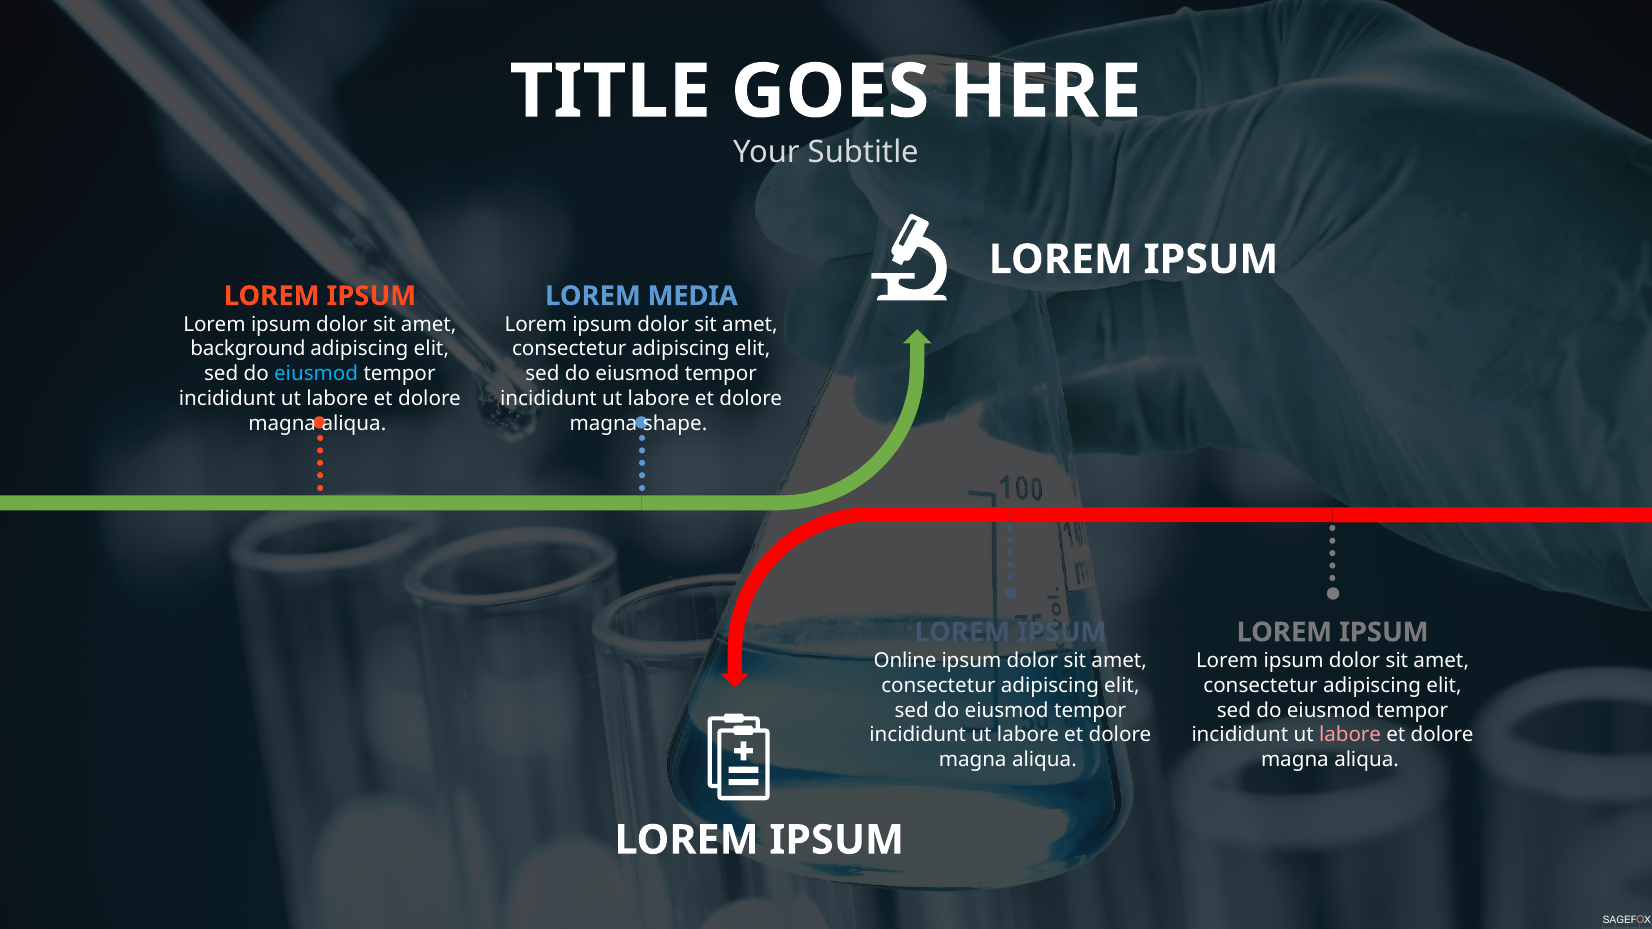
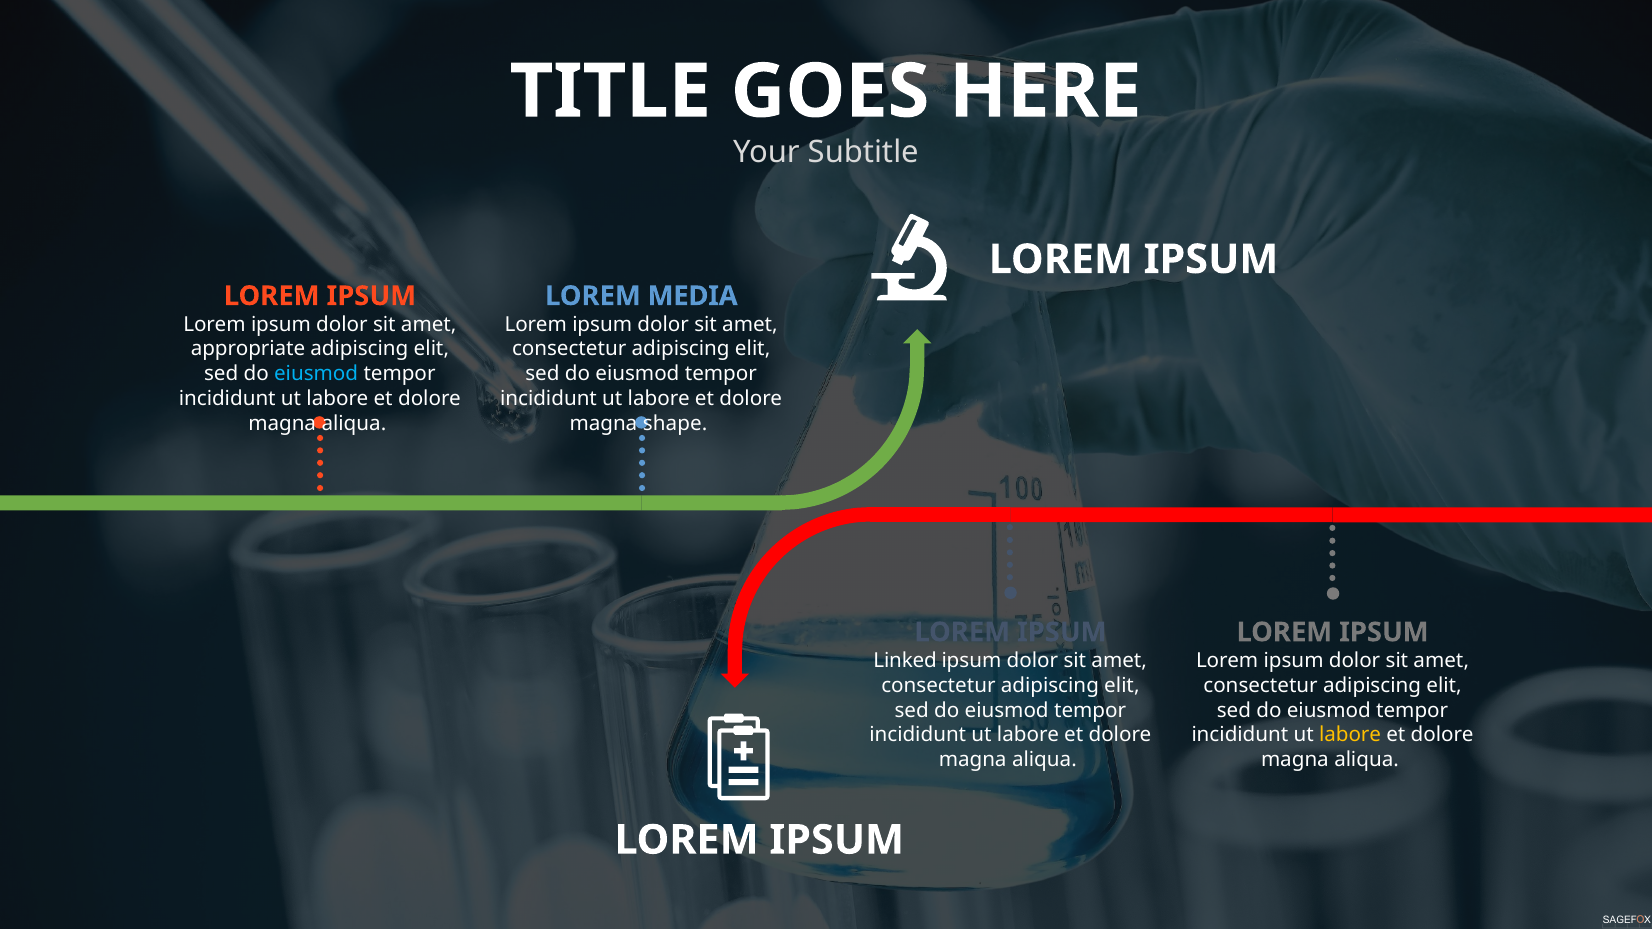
background: background -> appropriate
Online: Online -> Linked
labore at (1350, 735) colour: pink -> yellow
